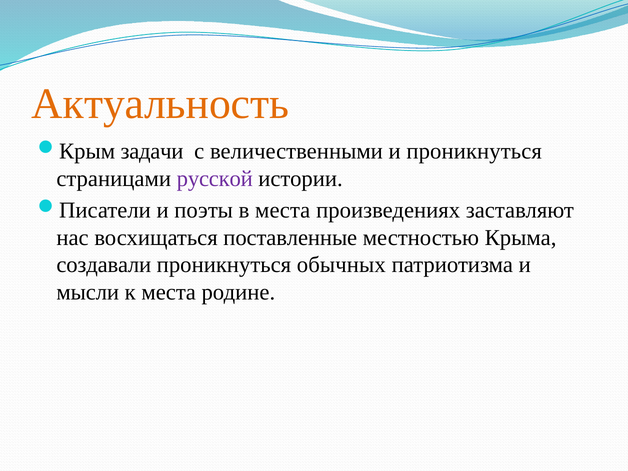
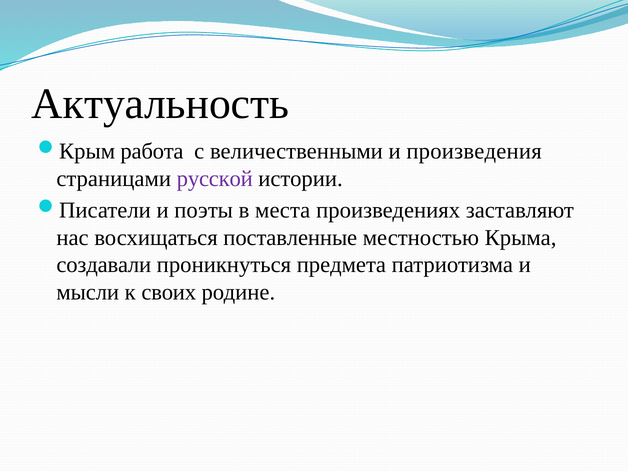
Актуальность colour: orange -> black
задачи: задачи -> работа
и проникнуться: проникнуться -> произведения
обычных: обычных -> предмета
к места: места -> своих
